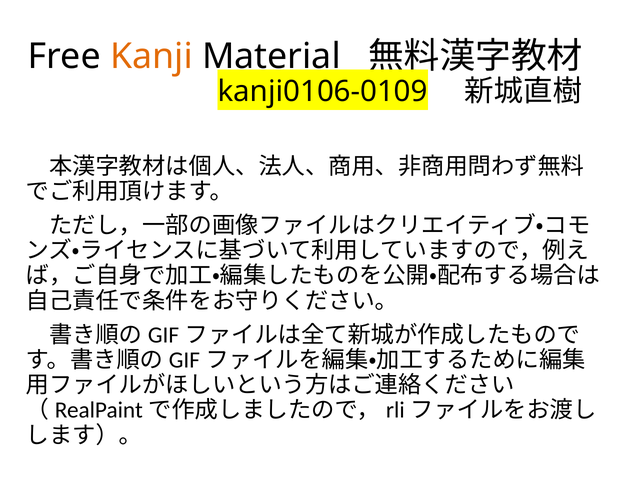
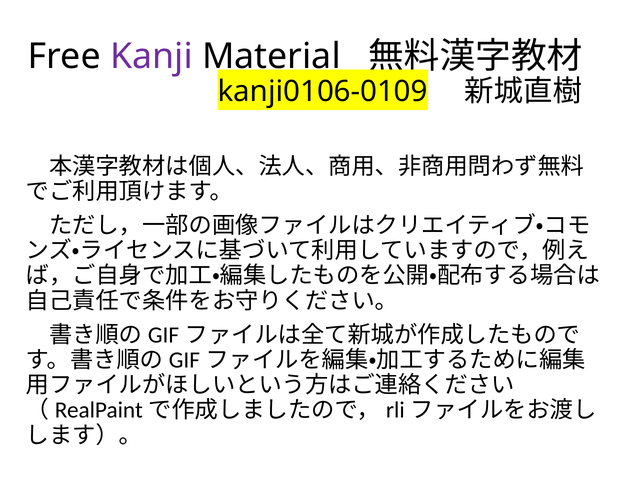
Kanji colour: orange -> purple
